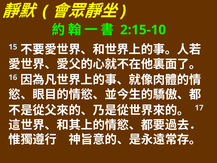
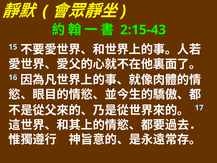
2:15-10: 2:15-10 -> 2:15-43
